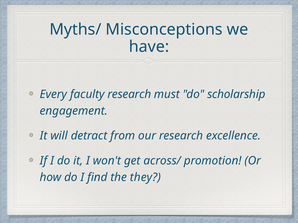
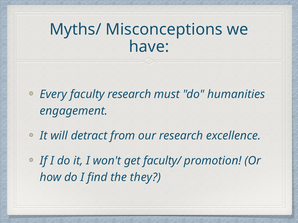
scholarship: scholarship -> humanities
across/: across/ -> faculty/
